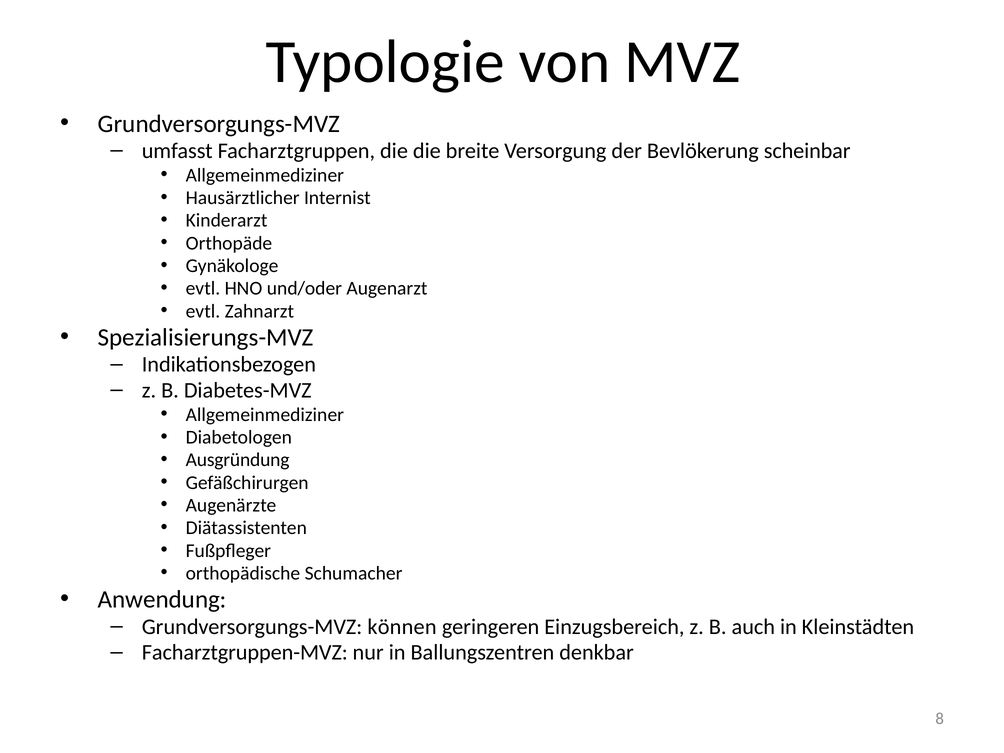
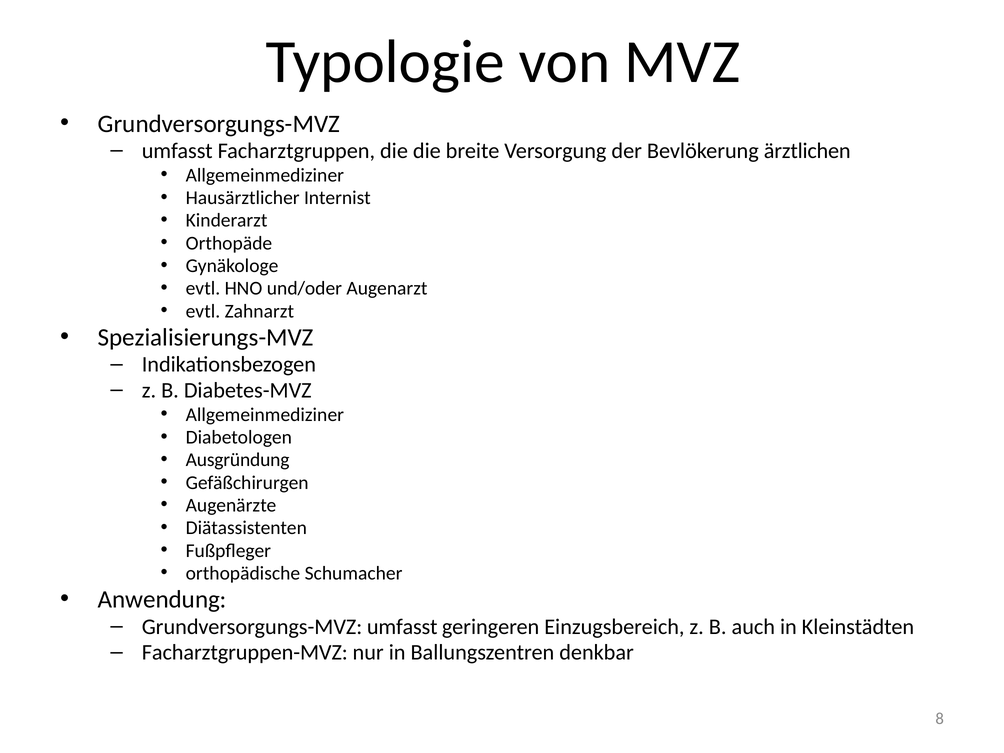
scheinbar: scheinbar -> ärztlichen
Grundversorgungs-MVZ können: können -> umfasst
